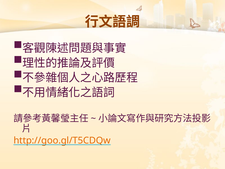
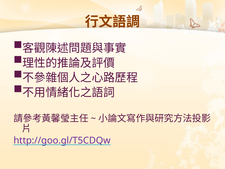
http://goo.gl/T5CDQw colour: orange -> purple
